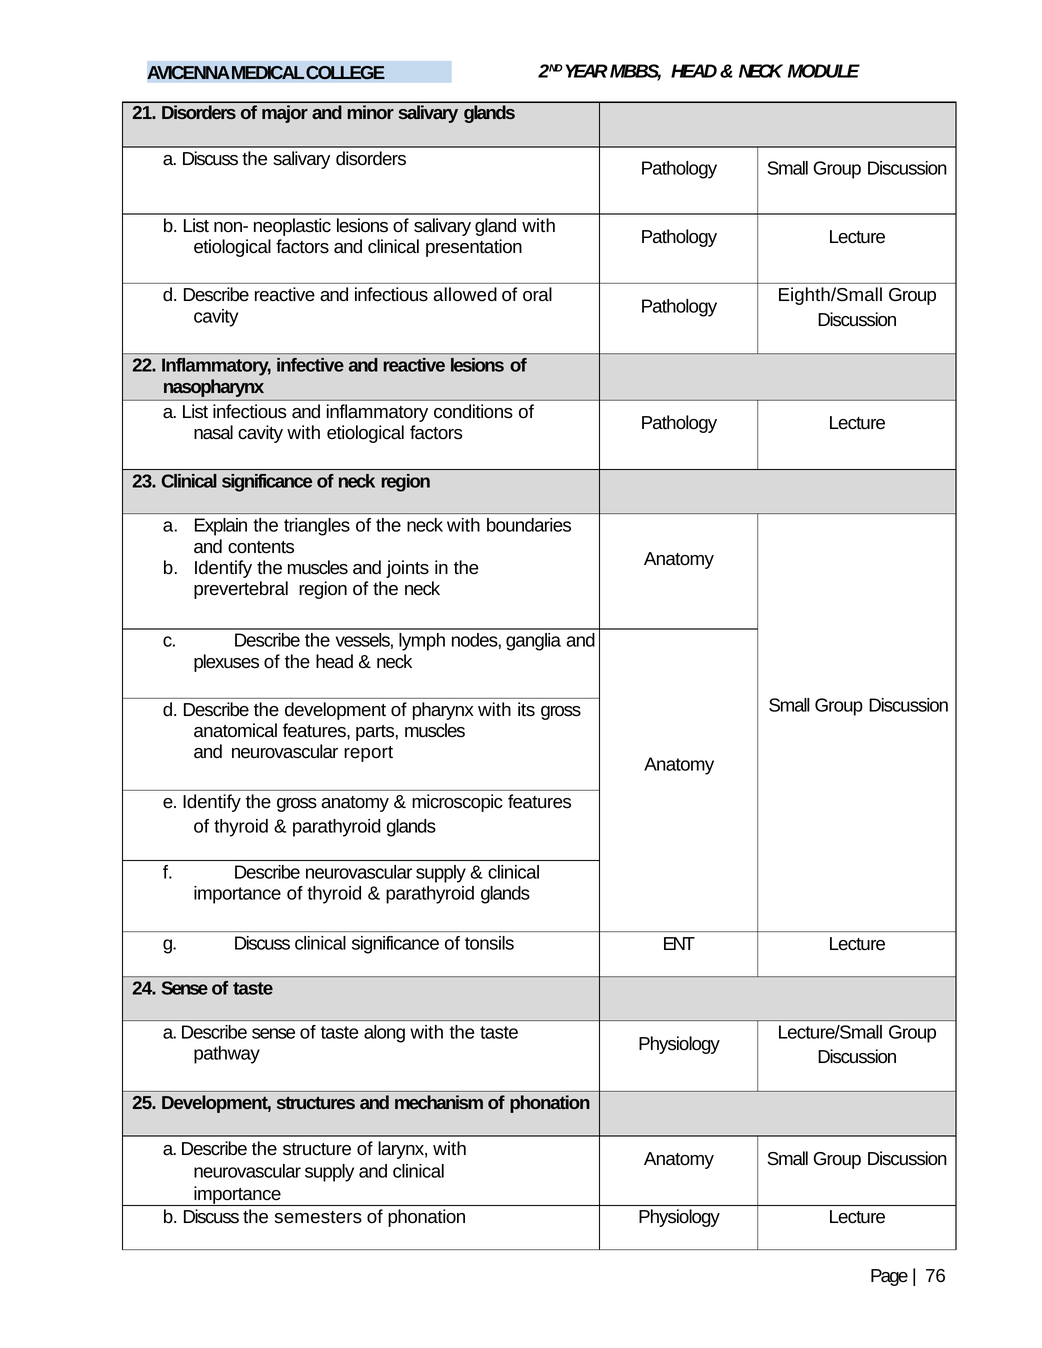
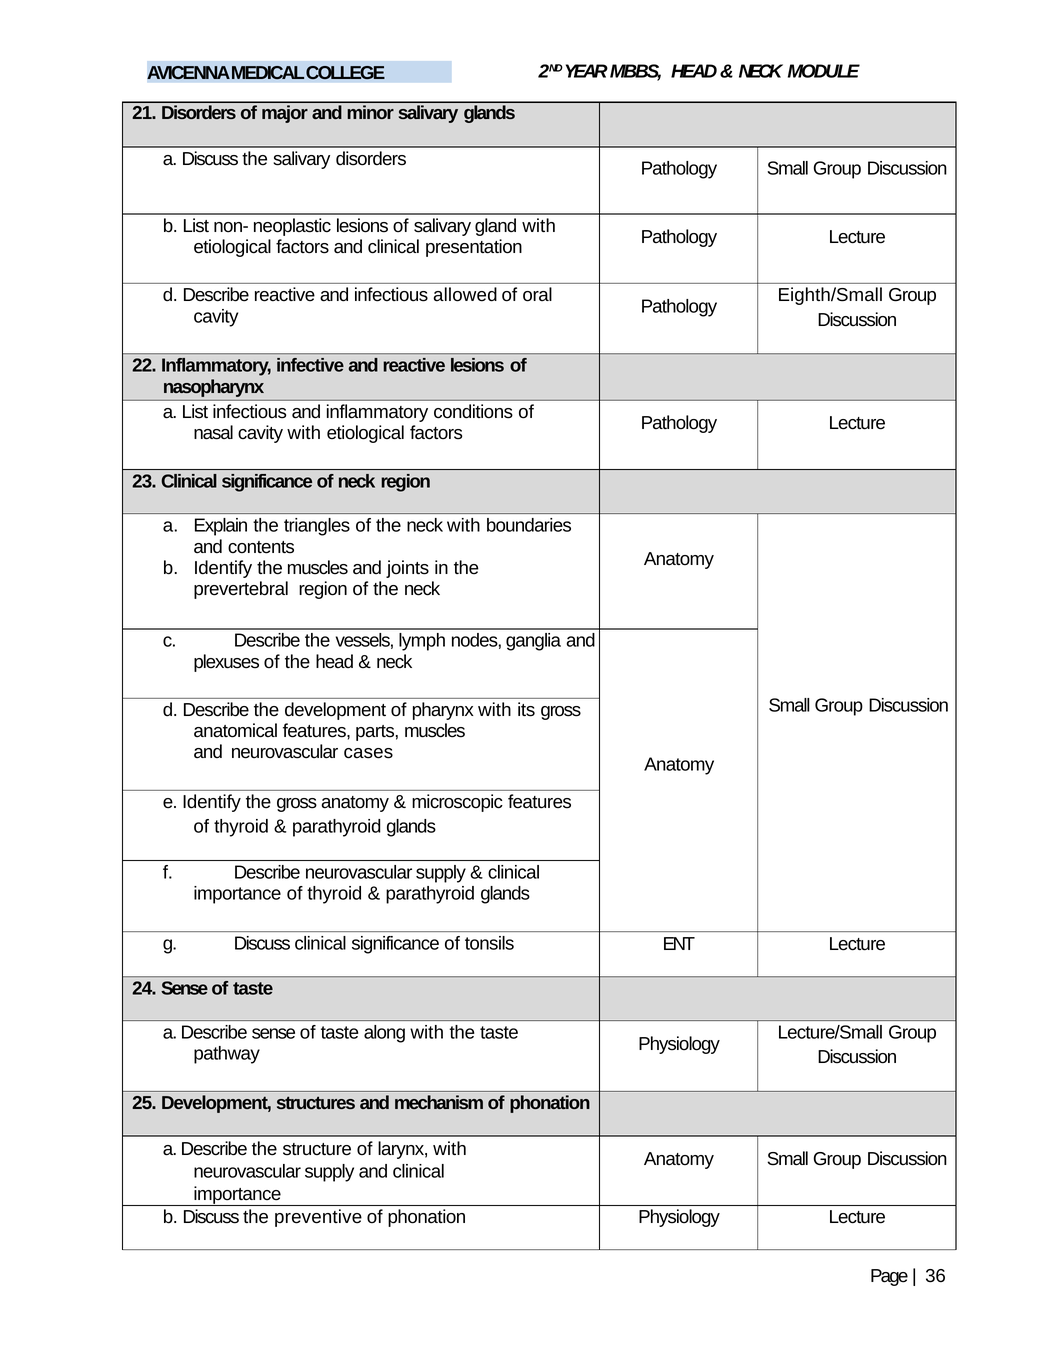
report: report -> cases
semesters: semesters -> preventive
76: 76 -> 36
